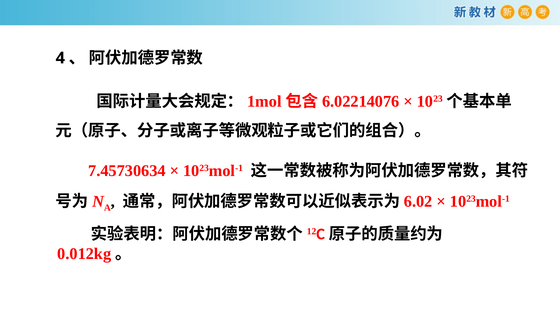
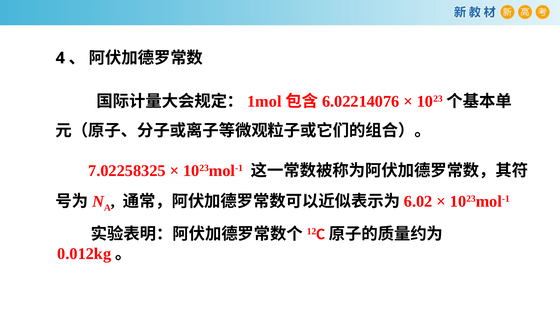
7.45730634: 7.45730634 -> 7.02258325
